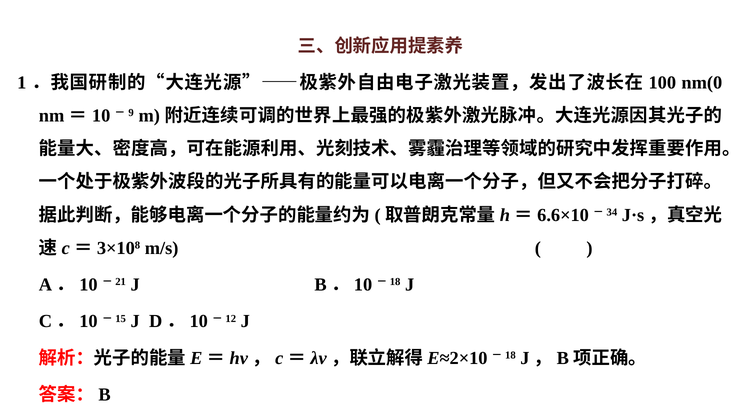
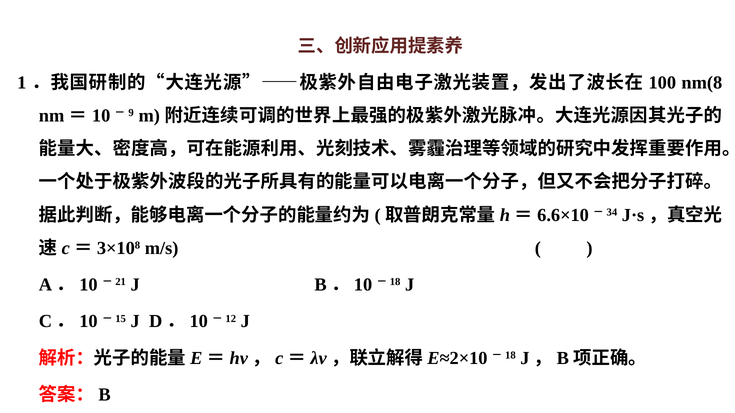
nm(0: nm(0 -> nm(8
